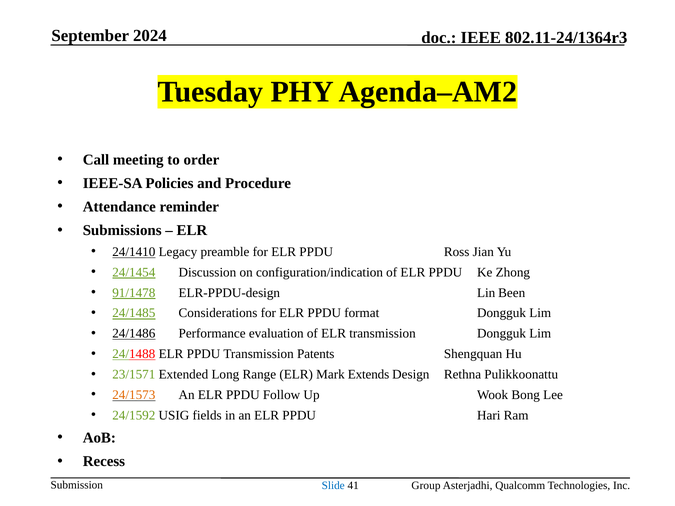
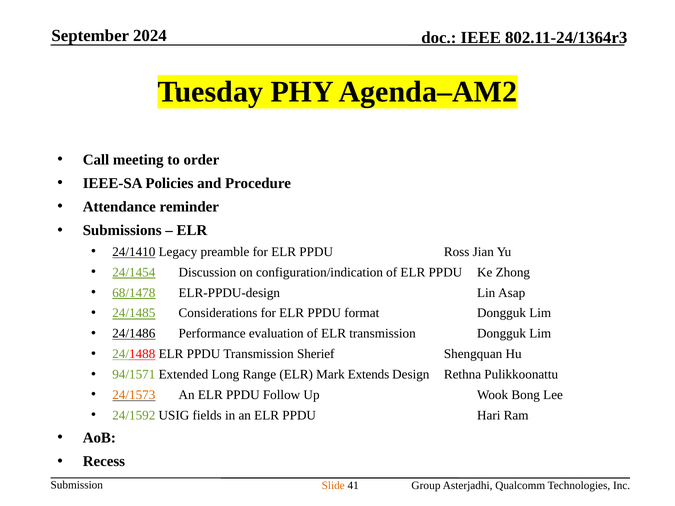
91/1478: 91/1478 -> 68/1478
Been: Been -> Asap
Patents: Patents -> Sherief
23/1571: 23/1571 -> 94/1571
Slide colour: blue -> orange
